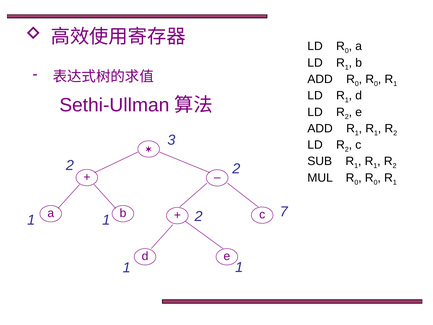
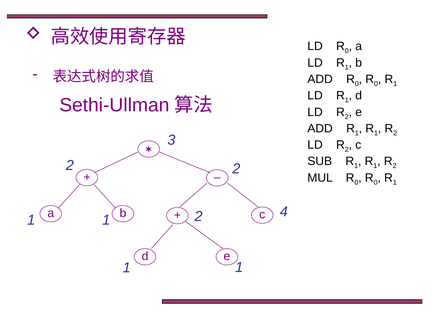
7: 7 -> 4
